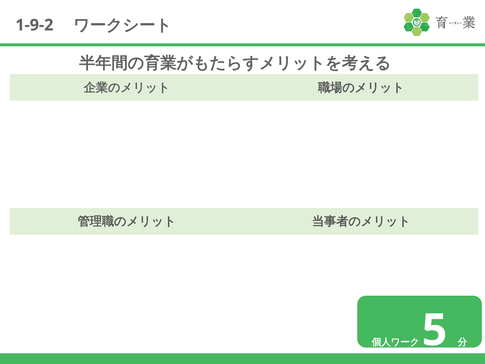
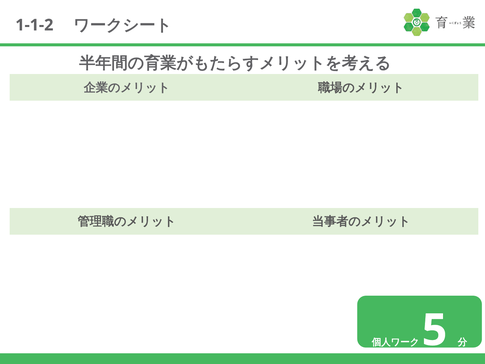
1-9-2: 1-9-2 -> 1-1-2
